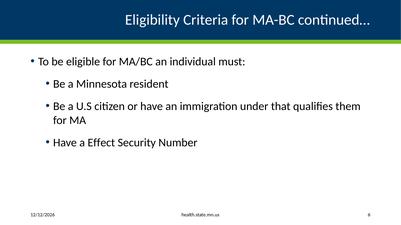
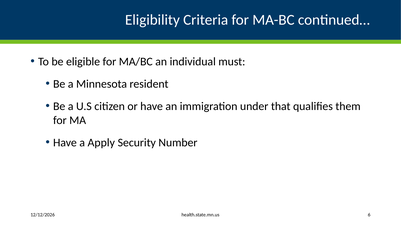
Effect: Effect -> Apply
